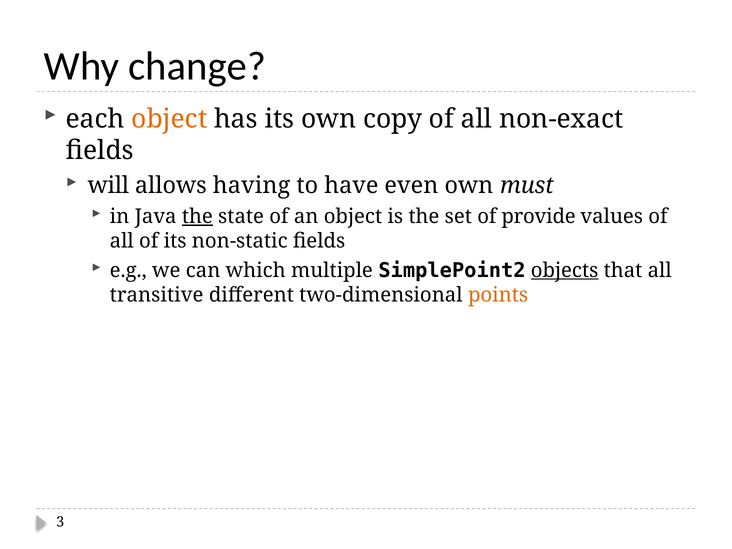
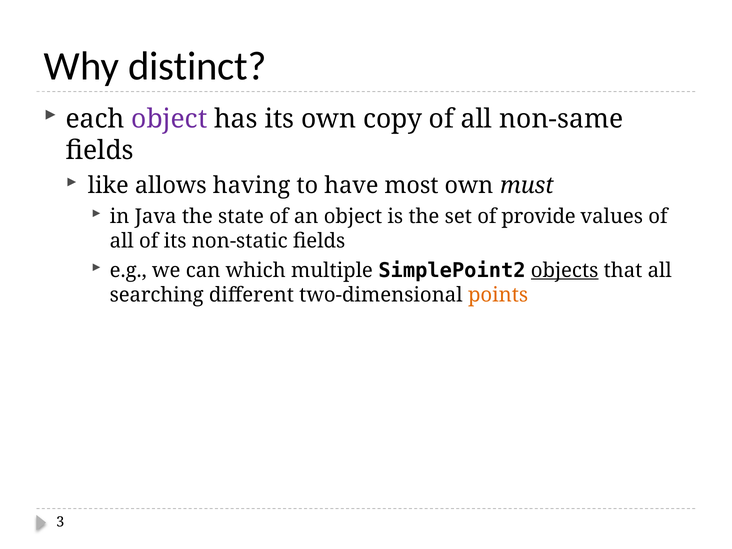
change: change -> distinct
object at (169, 119) colour: orange -> purple
non-exact: non-exact -> non-same
will: will -> like
even: even -> most
the at (197, 216) underline: present -> none
transitive: transitive -> searching
